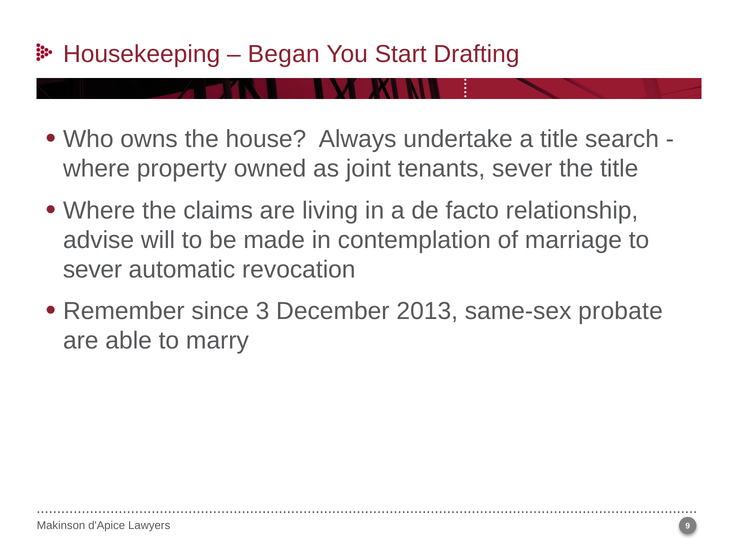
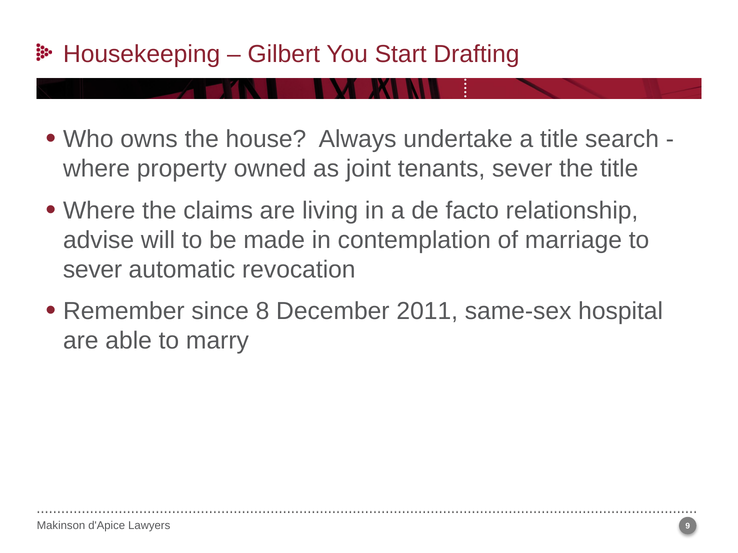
Began: Began -> Gilbert
3: 3 -> 8
2013: 2013 -> 2011
probate: probate -> hospital
